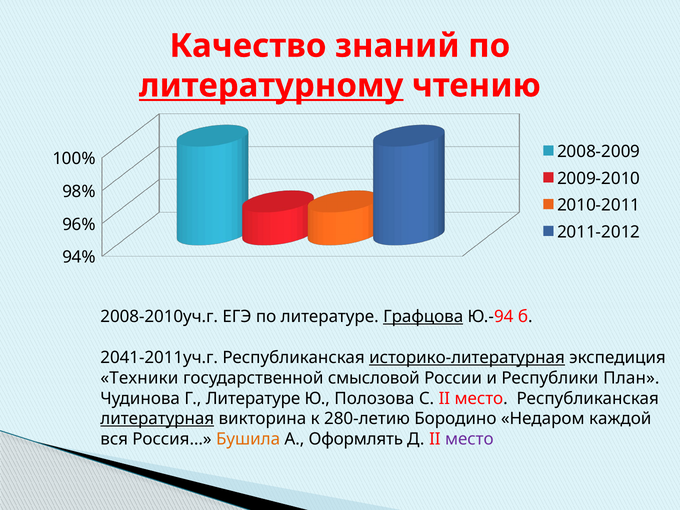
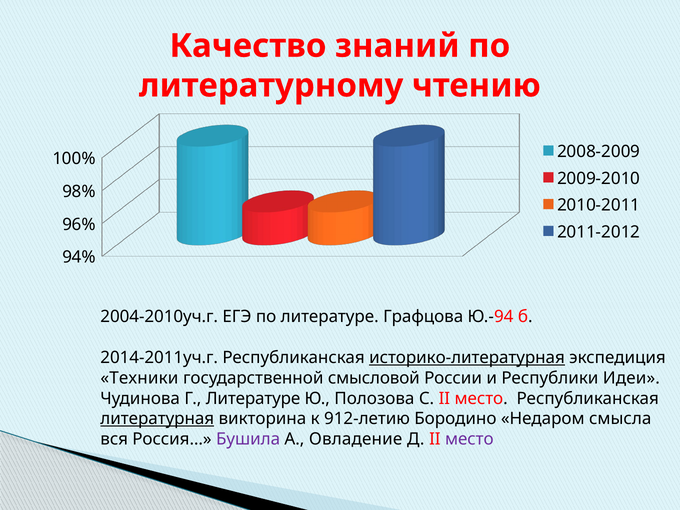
литературному underline: present -> none
2008-2010уч.г: 2008-2010уч.г -> 2004-2010уч.г
Графцова underline: present -> none
2041-2011уч.г: 2041-2011уч.г -> 2014-2011уч.г
План: План -> Идеи
280-летию: 280-летию -> 912-летию
каждой: каждой -> смысла
Бушила colour: orange -> purple
Оформлять: Оформлять -> Овладение
